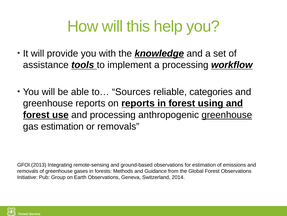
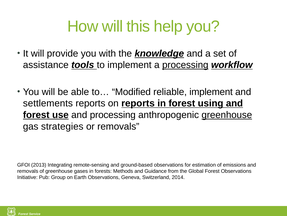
processing at (185, 65) underline: none -> present
Sources: Sources -> Modified
reliable categories: categories -> implement
greenhouse at (48, 103): greenhouse -> settlements
gas estimation: estimation -> strategies
